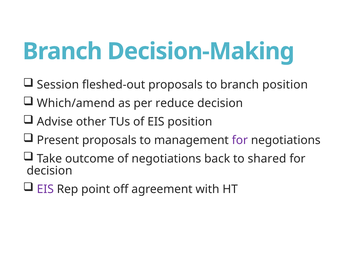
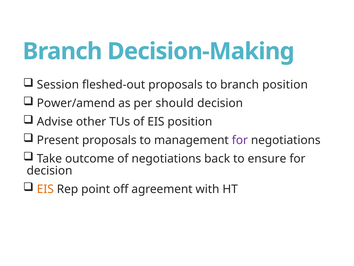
Which/amend: Which/amend -> Power/amend
reduce: reduce -> should
shared: shared -> ensure
EIS at (45, 189) colour: purple -> orange
